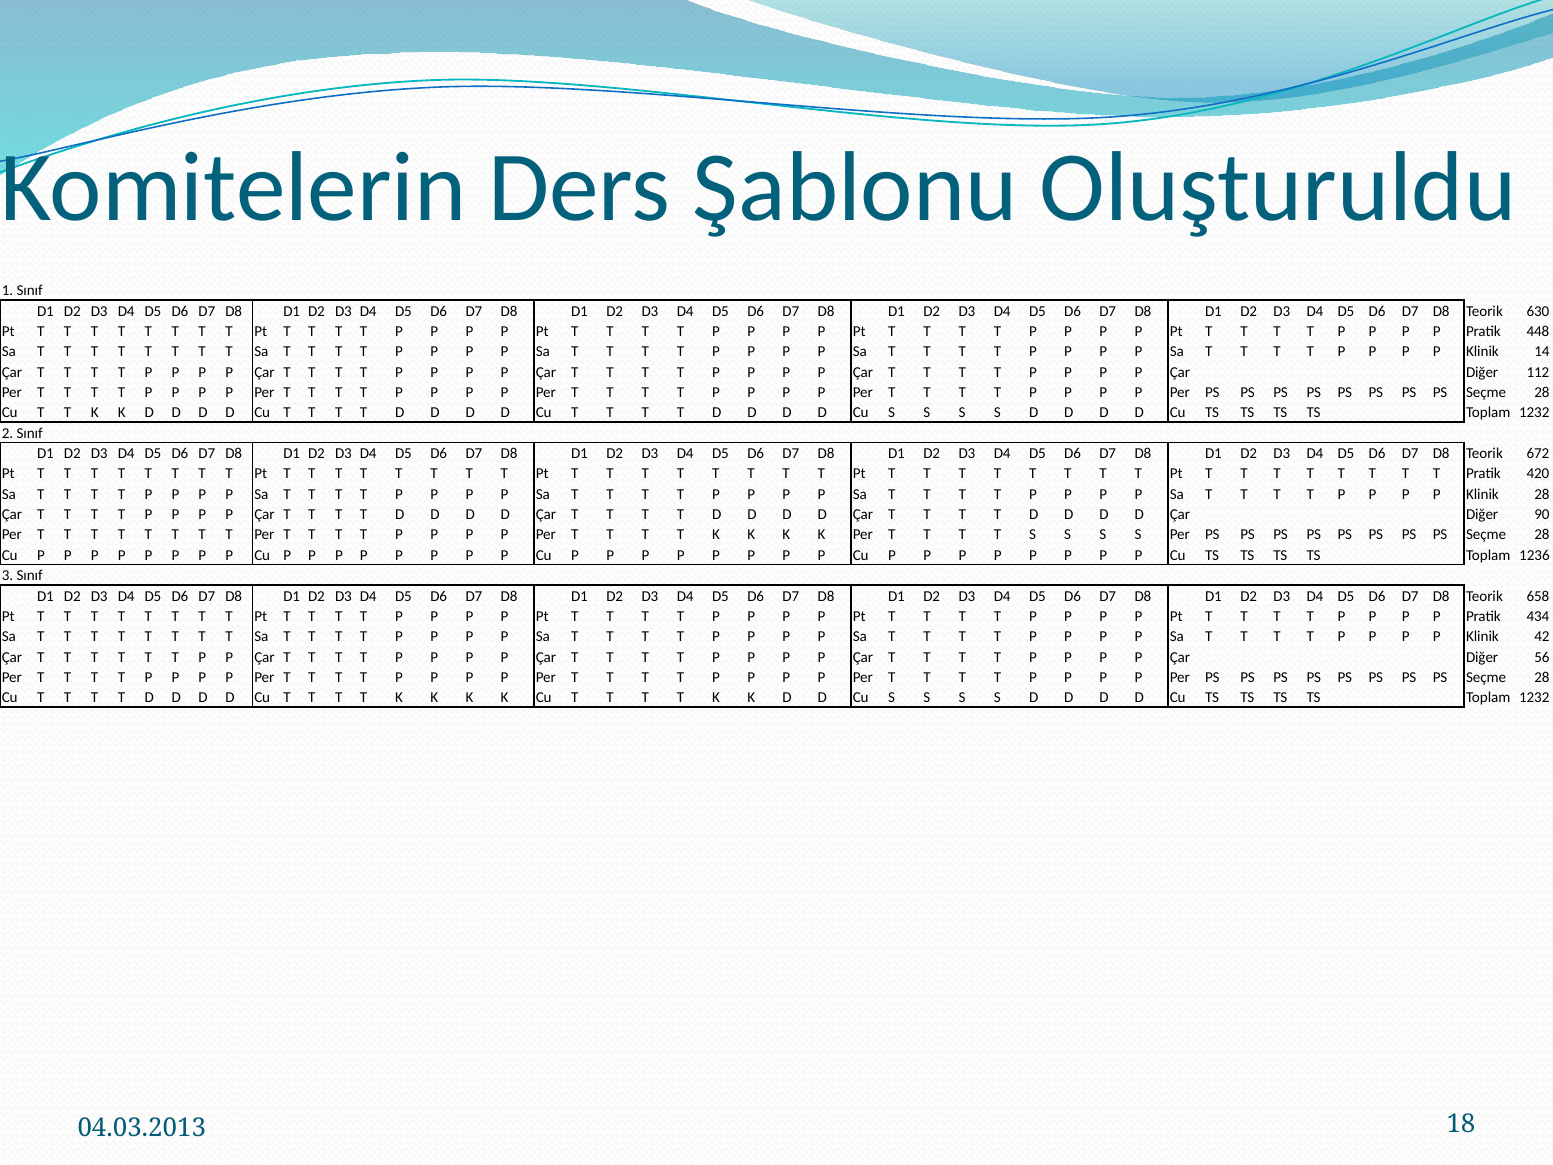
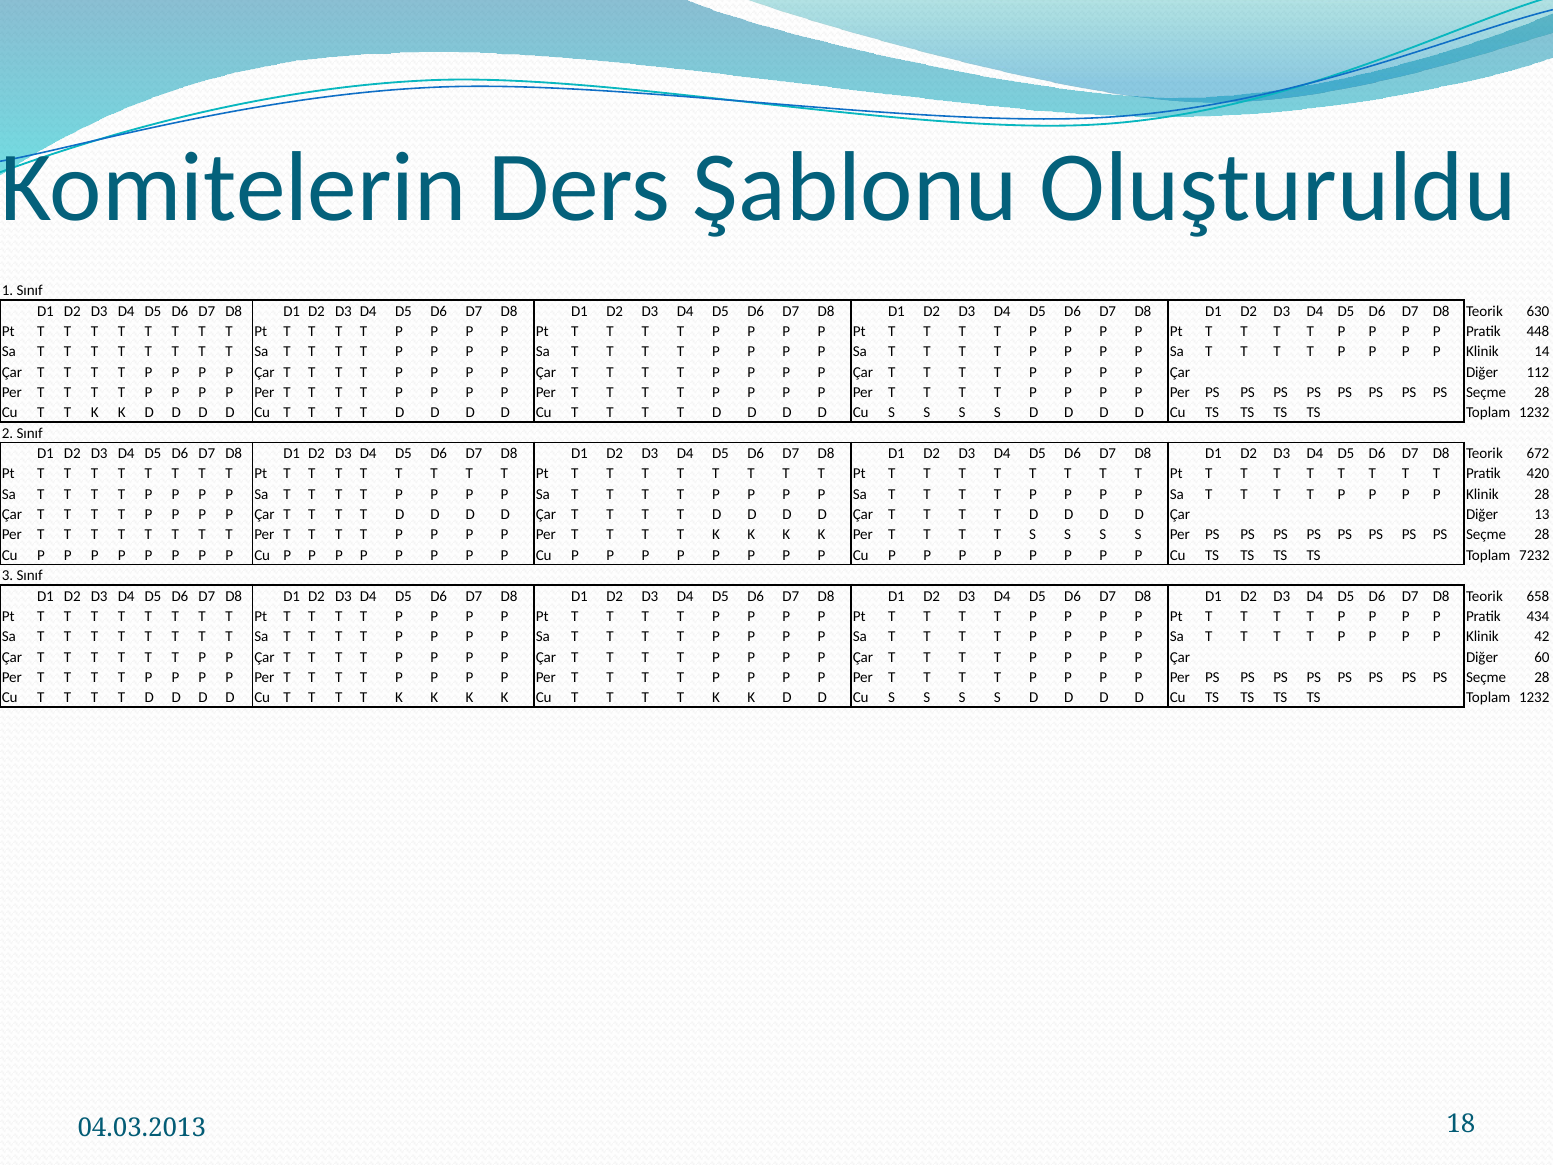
90: 90 -> 13
1236: 1236 -> 7232
56: 56 -> 60
